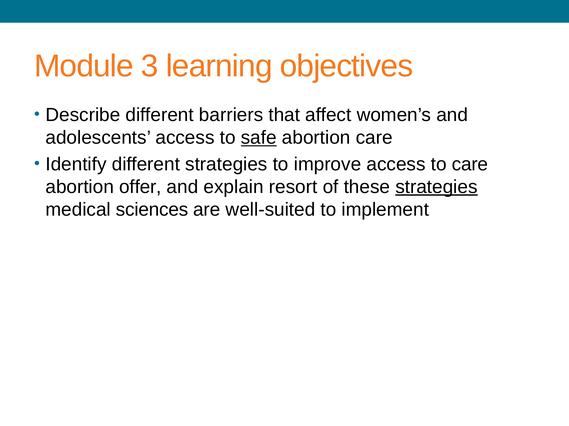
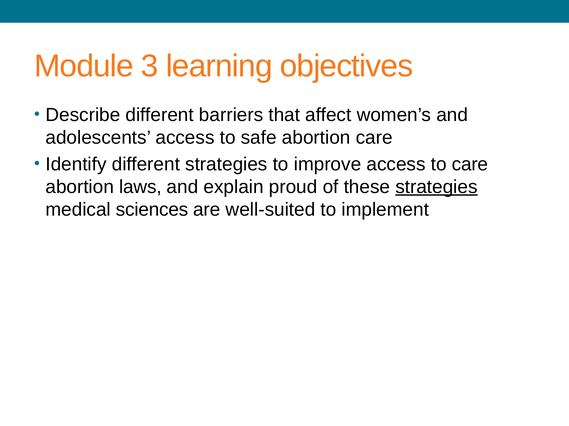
safe underline: present -> none
offer: offer -> laws
resort: resort -> proud
